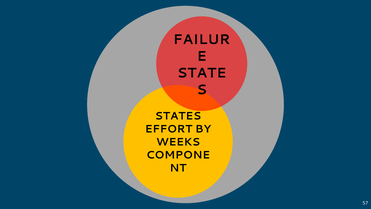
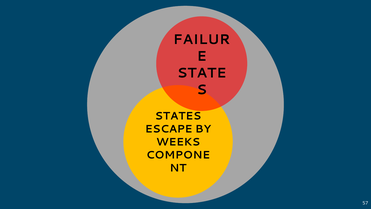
EFFORT: EFFORT -> ESCAPE
